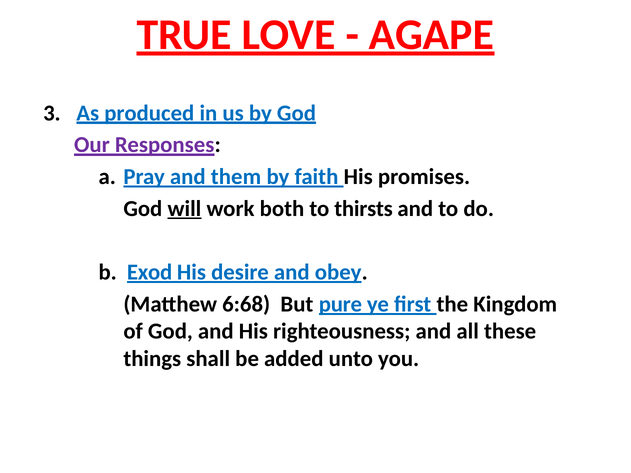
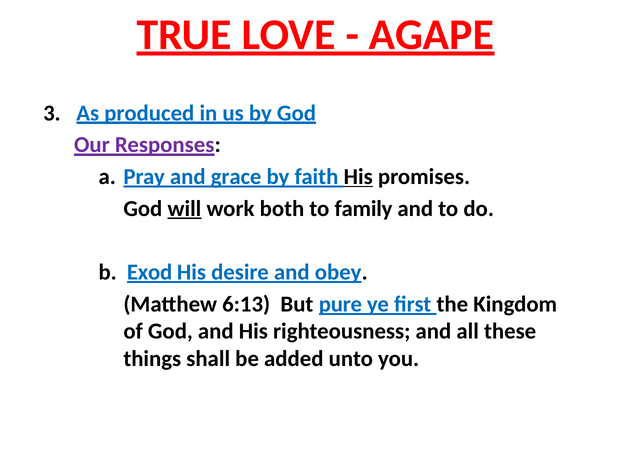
them: them -> grace
His at (358, 177) underline: none -> present
thirsts: thirsts -> family
6:68: 6:68 -> 6:13
